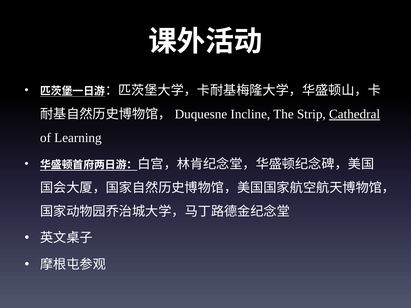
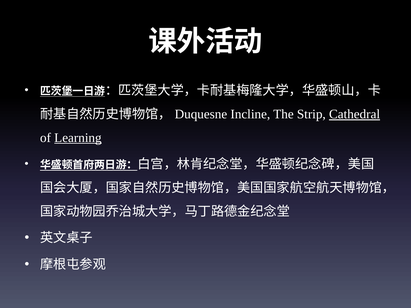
Learning underline: none -> present
